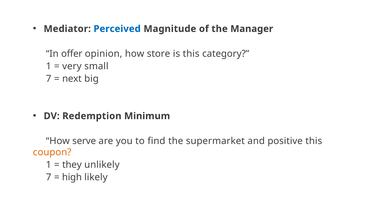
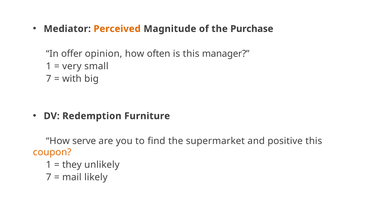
Perceived colour: blue -> orange
Manager: Manager -> Purchase
store: store -> often
category: category -> manager
next: next -> with
Minimum: Minimum -> Furniture
high: high -> mail
